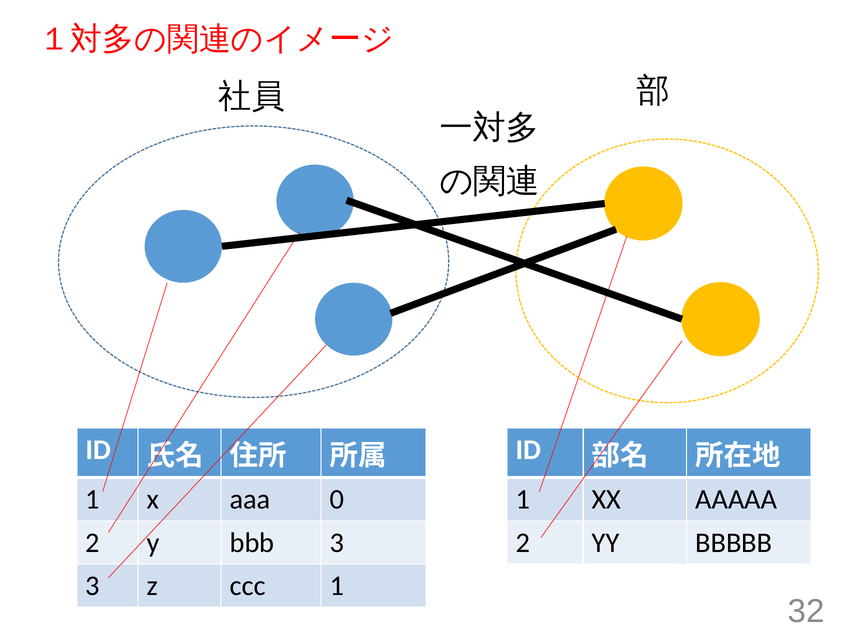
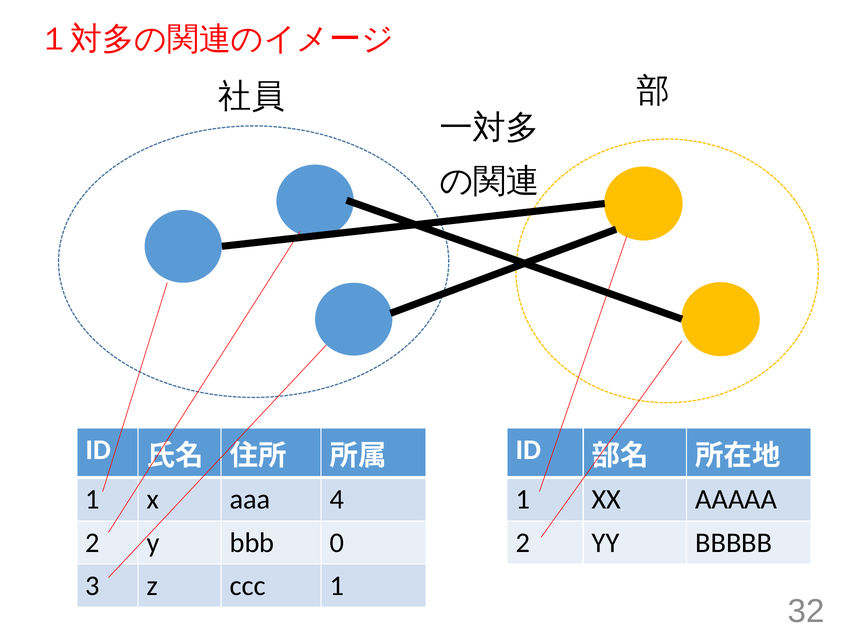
0: 0 -> 4
bbb 3: 3 -> 0
